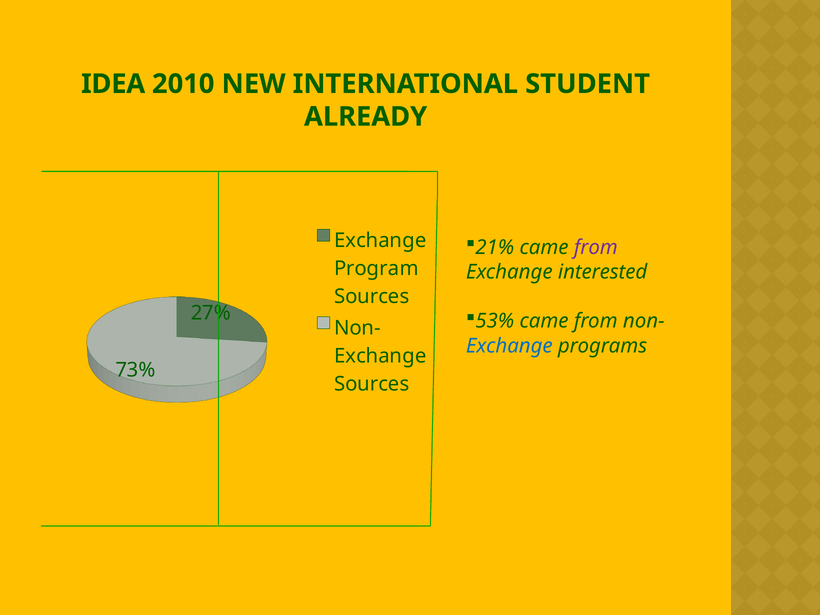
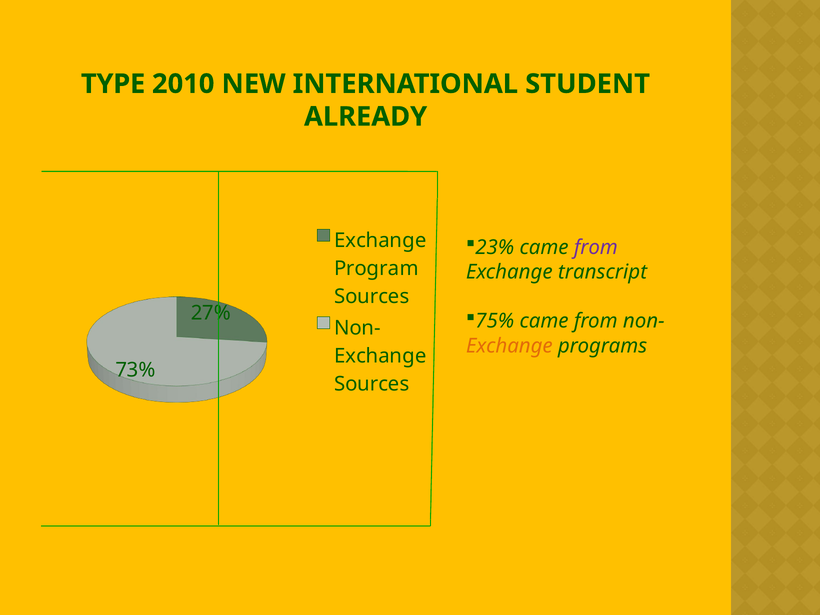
IDEA: IDEA -> TYPE
21%: 21% -> 23%
interested: interested -> transcript
53%: 53% -> 75%
Exchange at (509, 346) colour: blue -> orange
